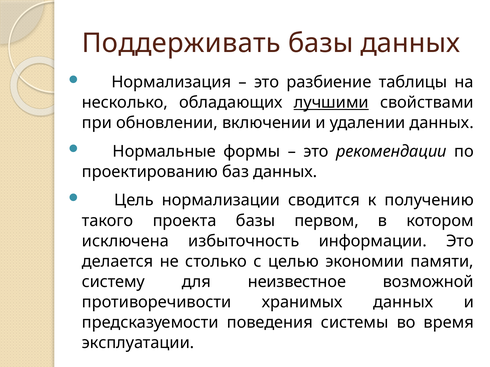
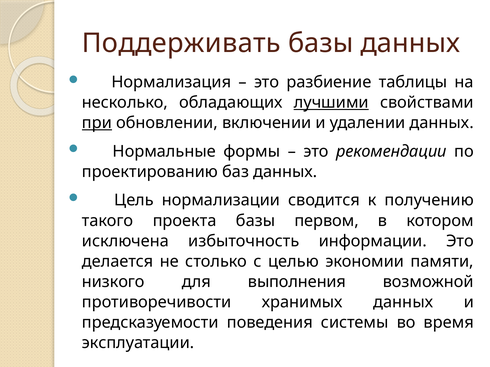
при underline: none -> present
систему: систему -> низкого
неизвестное: неизвестное -> выполнения
